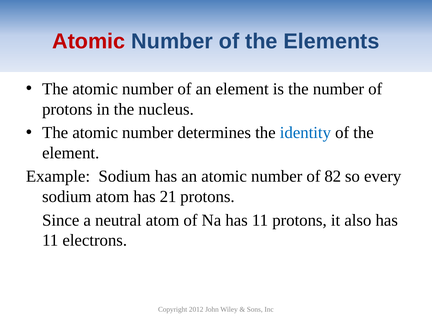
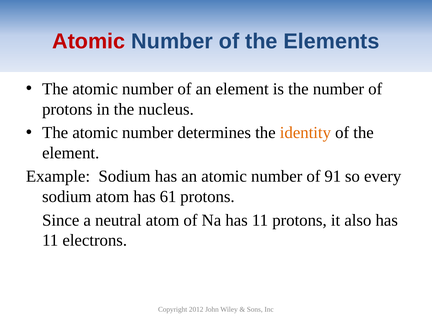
identity colour: blue -> orange
82: 82 -> 91
21: 21 -> 61
